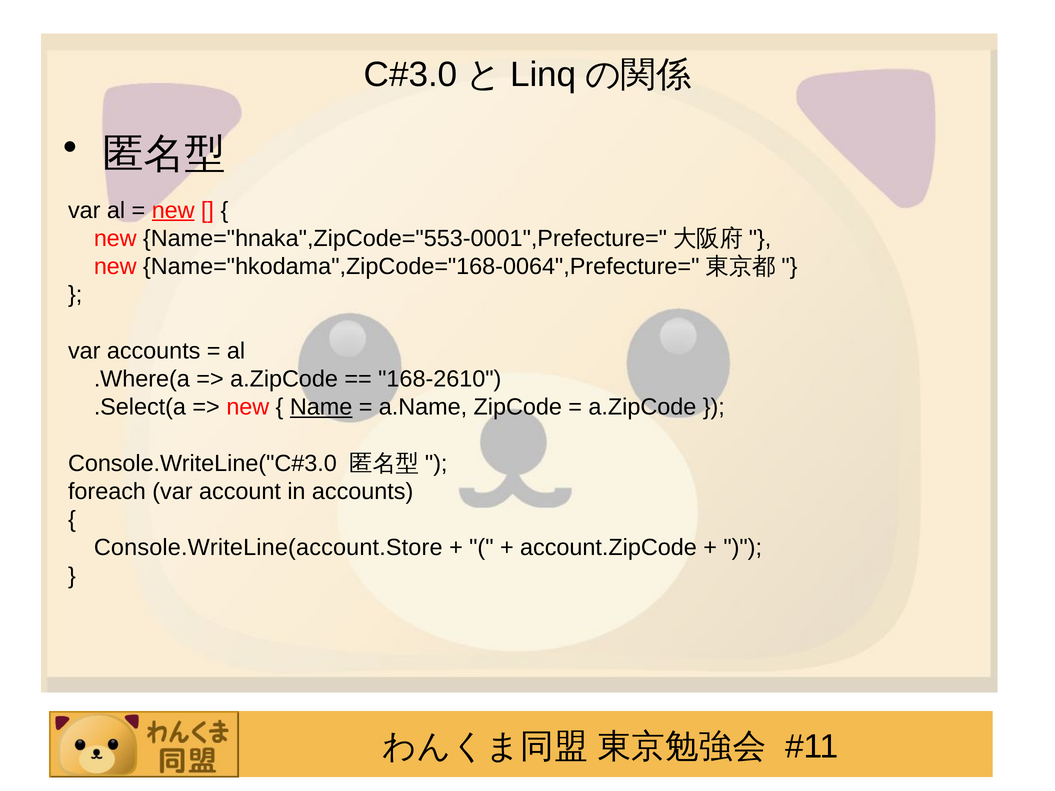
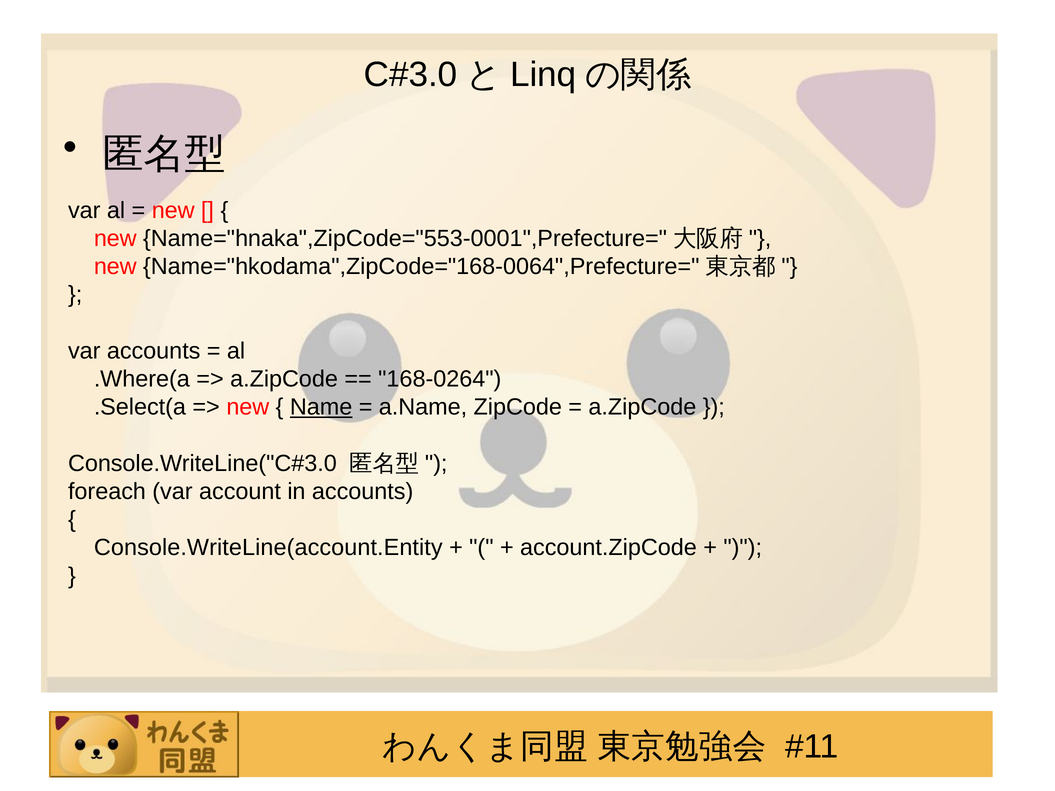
new at (173, 210) underline: present -> none
168-2610: 168-2610 -> 168-0264
Console.WriteLine(account.Store: Console.WriteLine(account.Store -> Console.WriteLine(account.Entity
